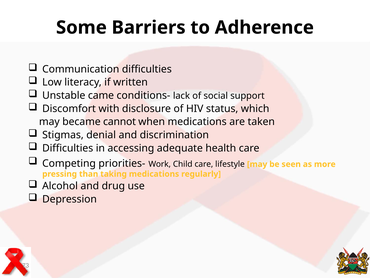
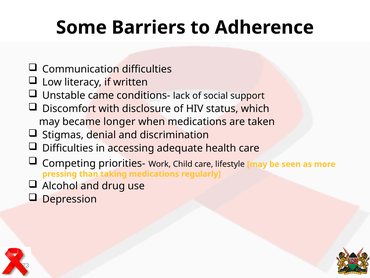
cannot: cannot -> longer
